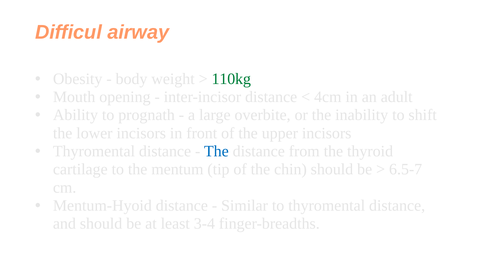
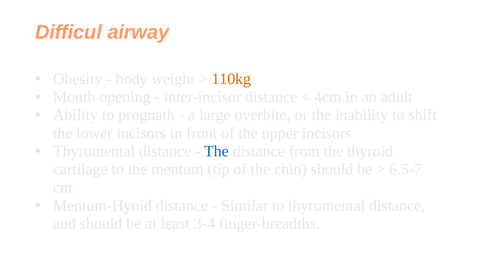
110kg colour: green -> orange
